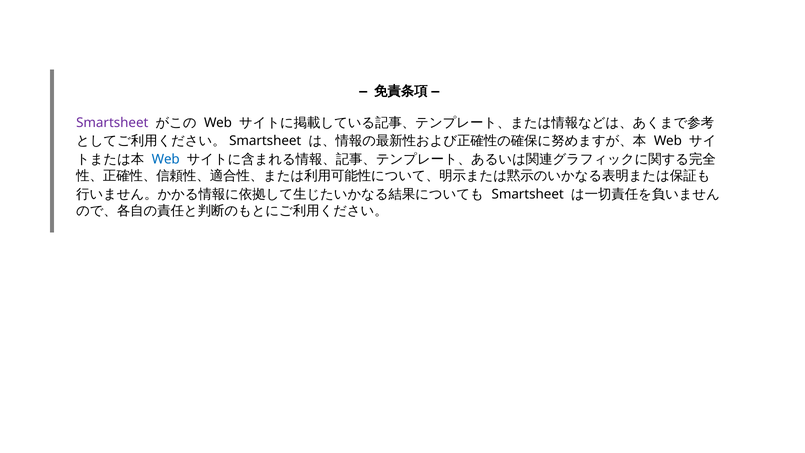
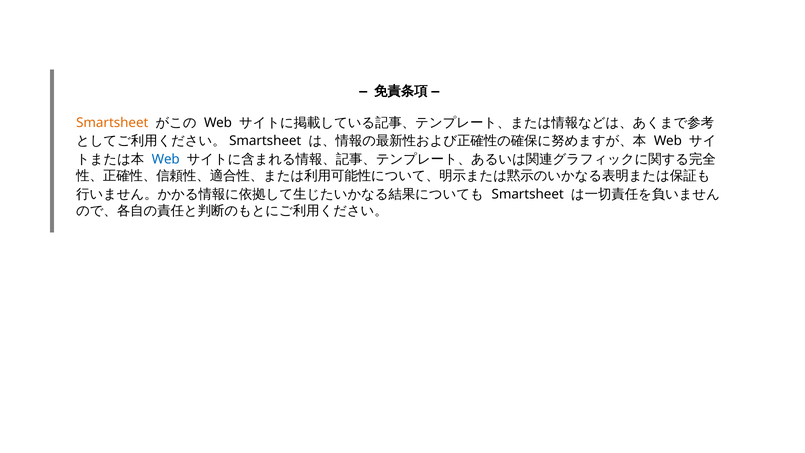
Smartsheet at (112, 123) colour: purple -> orange
